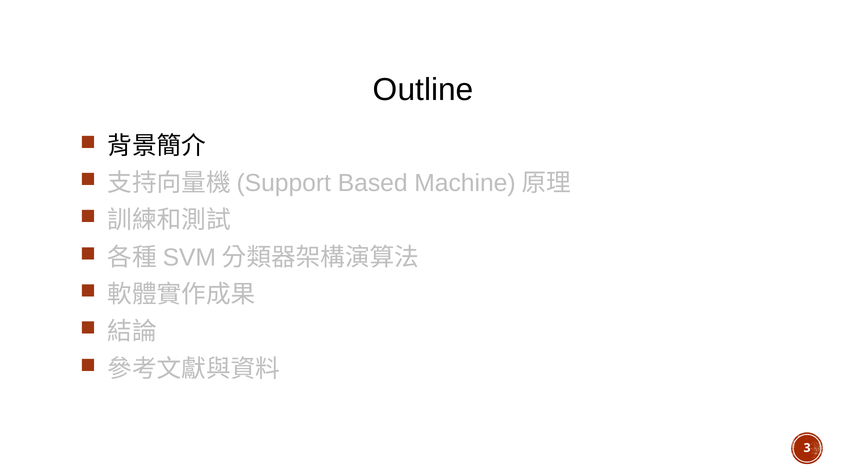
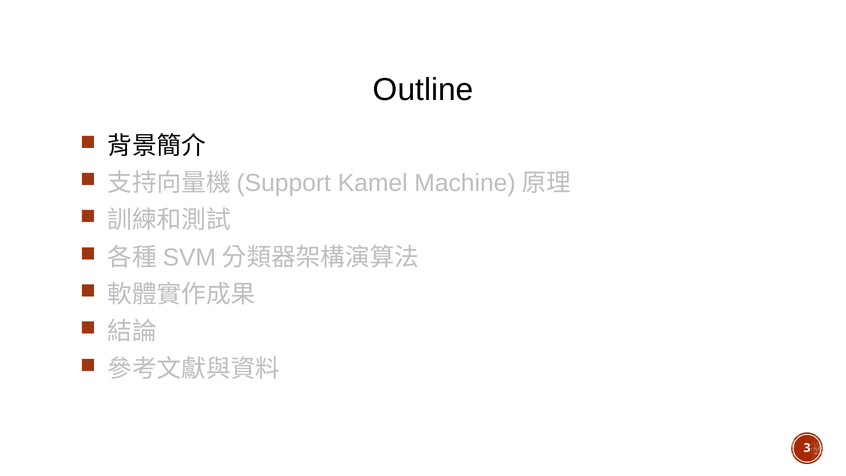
Based: Based -> Kamel
